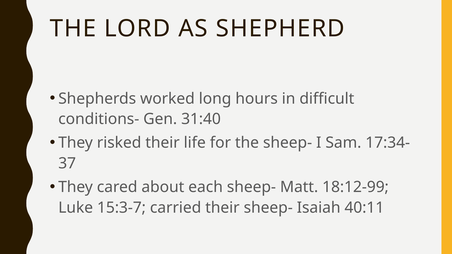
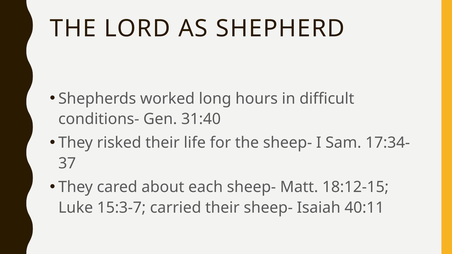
18:12-99: 18:12-99 -> 18:12-15
